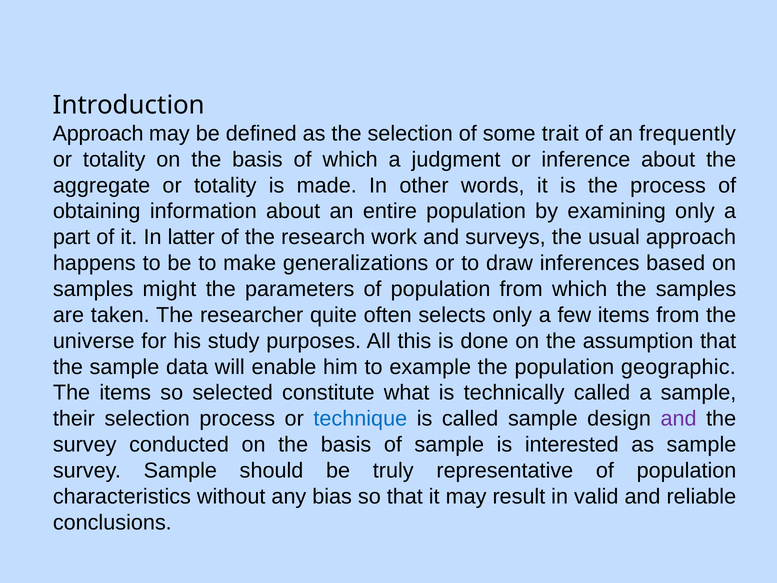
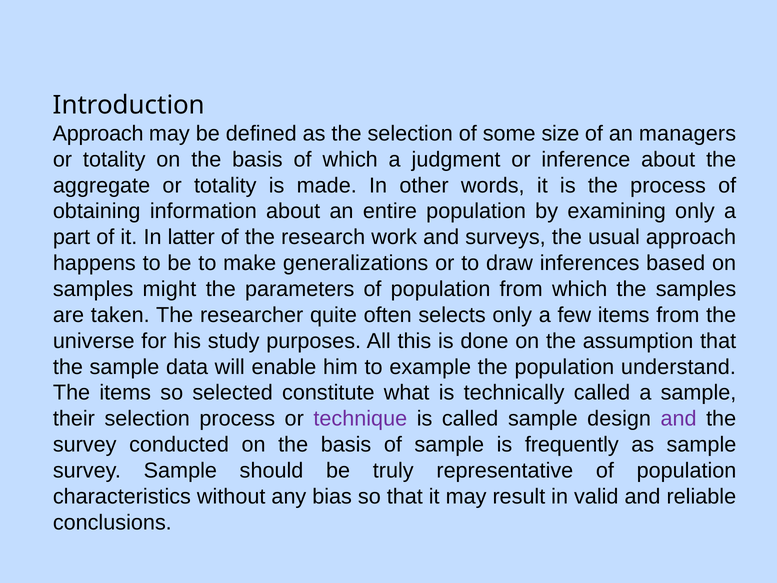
trait: trait -> size
frequently: frequently -> managers
geographic: geographic -> understand
technique colour: blue -> purple
interested: interested -> frequently
